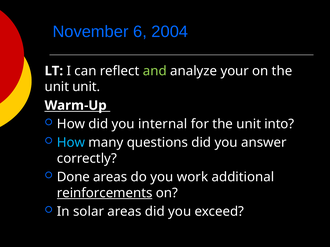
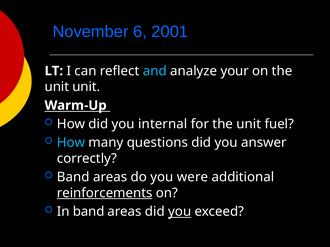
2004: 2004 -> 2001
and colour: light green -> light blue
into: into -> fuel
Done at (73, 177): Done -> Band
work: work -> were
In solar: solar -> band
you at (180, 212) underline: none -> present
